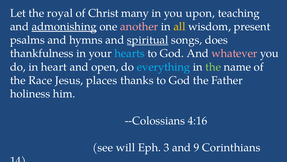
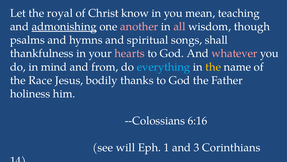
many: many -> know
upon: upon -> mean
all colour: yellow -> pink
present: present -> though
spiritual underline: present -> none
does: does -> shall
hearts colour: light blue -> pink
heart: heart -> mind
open: open -> from
the at (213, 67) colour: light green -> yellow
places: places -> bodily
4:16: 4:16 -> 6:16
3: 3 -> 1
9: 9 -> 3
